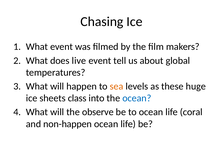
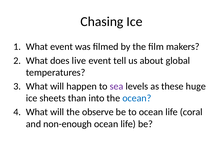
sea colour: orange -> purple
class: class -> than
non-happen: non-happen -> non-enough
